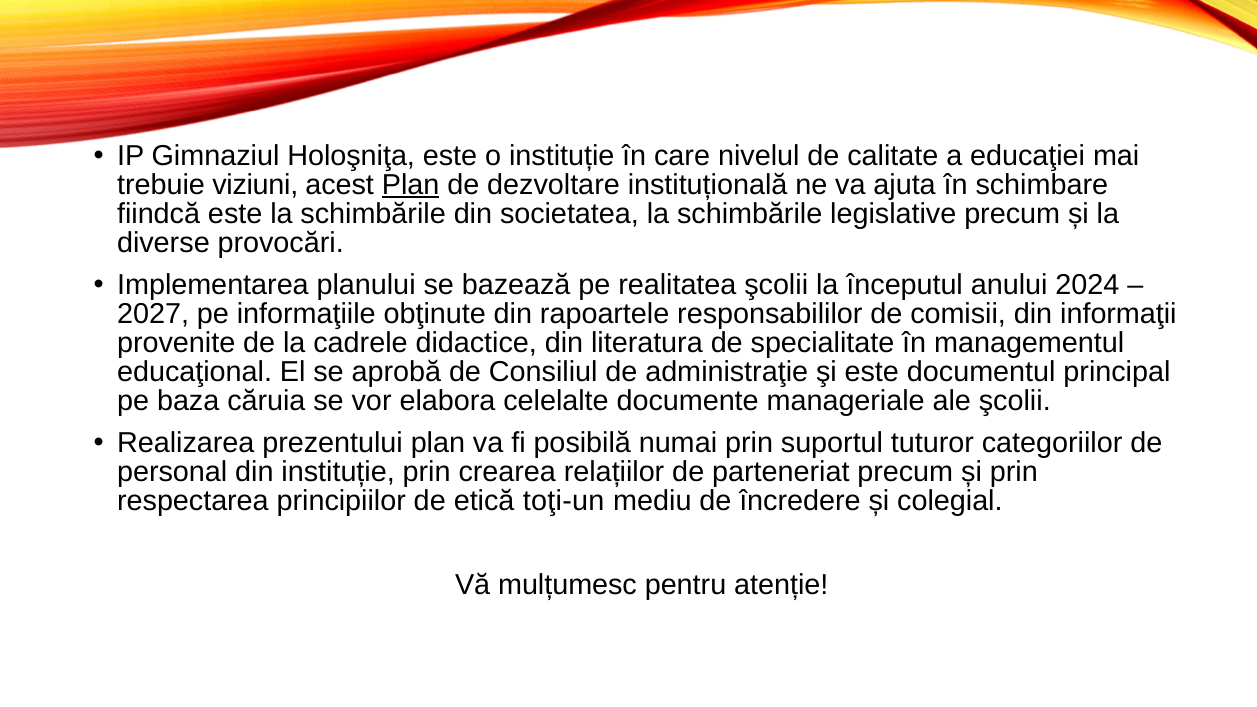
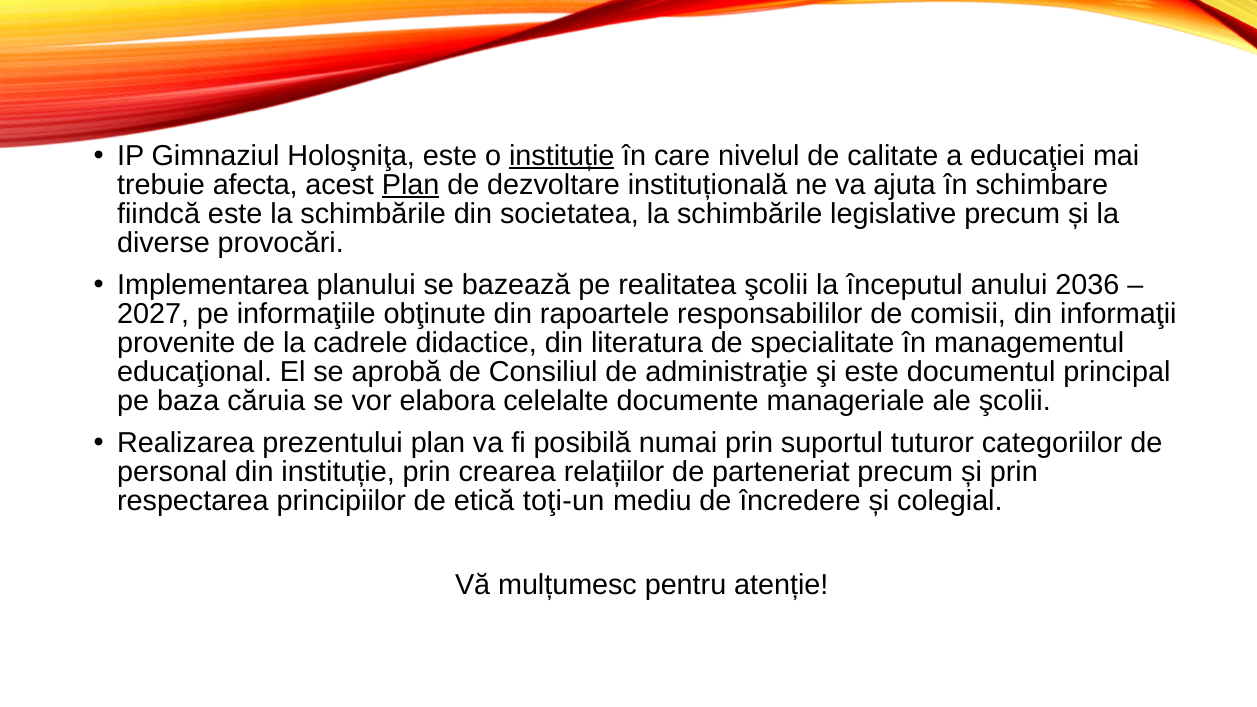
instituție at (562, 156) underline: none -> present
viziuni: viziuni -> afecta
2024: 2024 -> 2036
